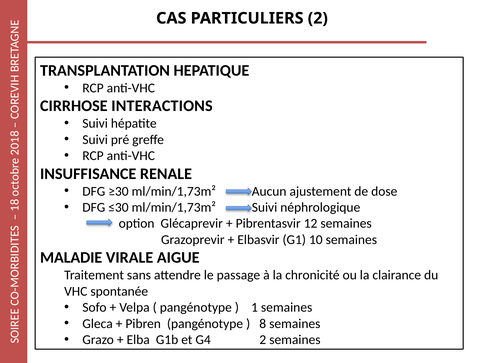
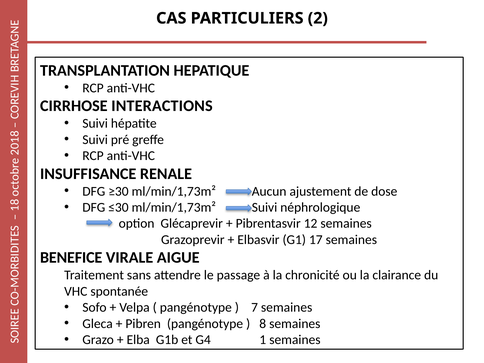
10: 10 -> 17
MALADIE: MALADIE -> BENEFICE
1 at (255, 307): 1 -> 7
G4 2: 2 -> 1
